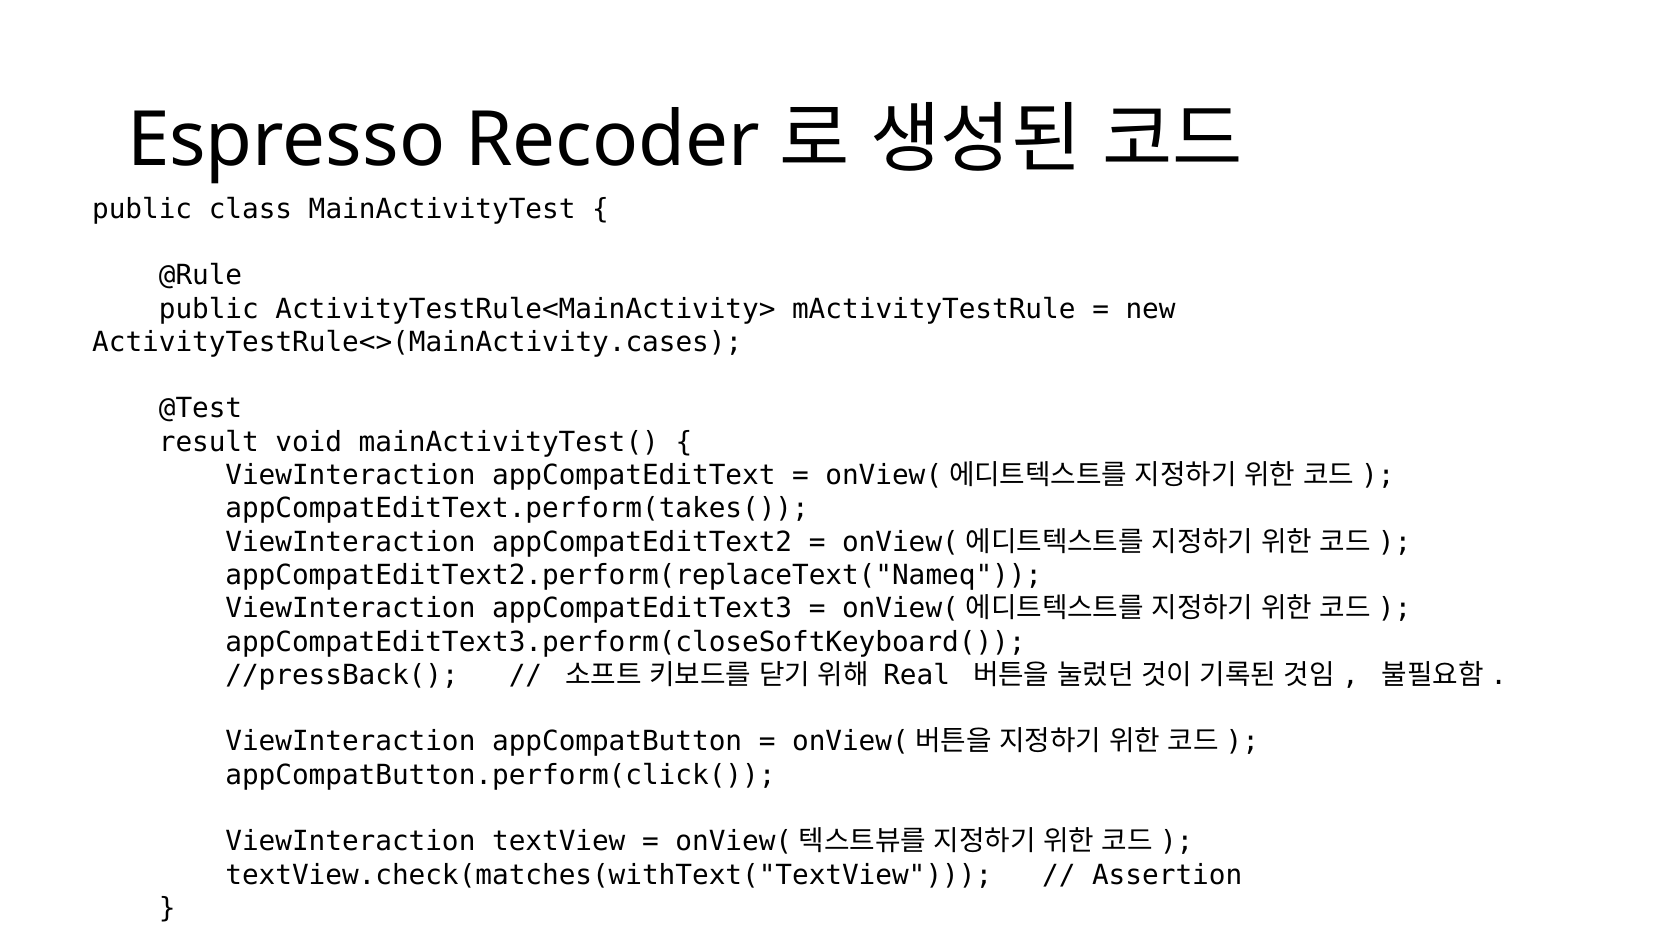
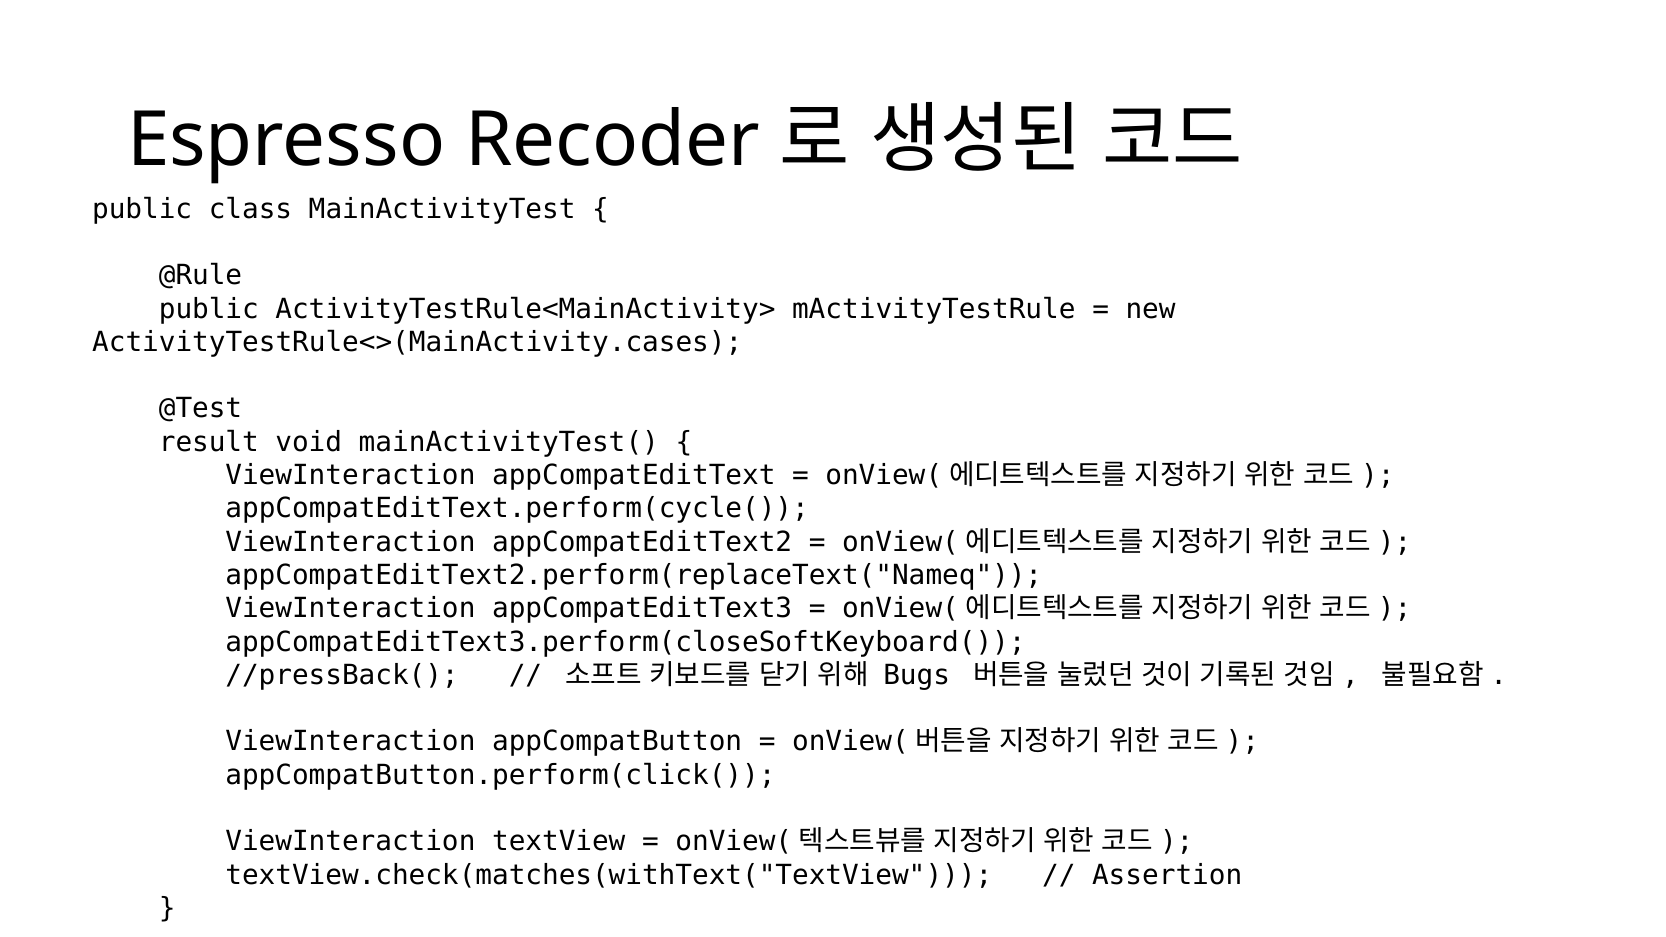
appCompatEditText.perform(takes(: appCompatEditText.perform(takes( -> appCompatEditText.perform(cycle(
Real: Real -> Bugs
